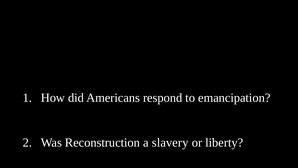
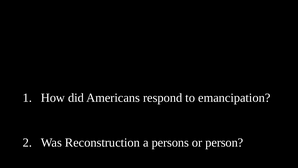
slavery: slavery -> persons
liberty: liberty -> person
